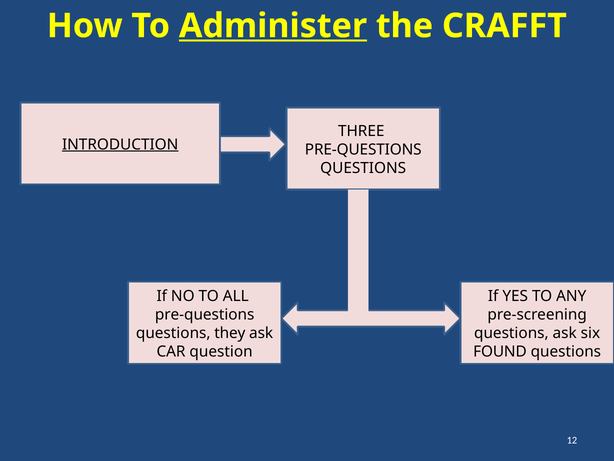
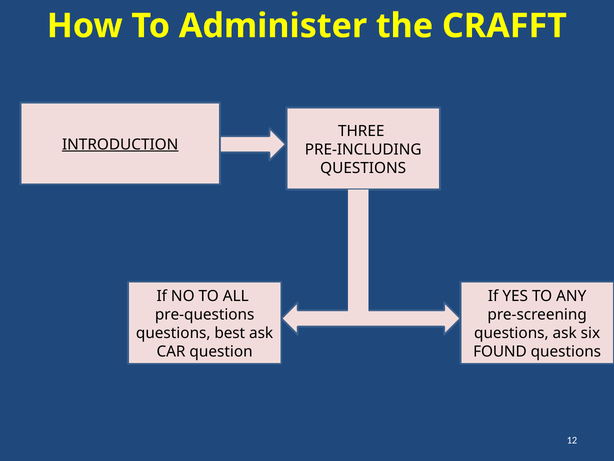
Administer underline: present -> none
PRE-QUESTIONS at (363, 149): PRE-QUESTIONS -> PRE-INCLUDING
they: they -> best
